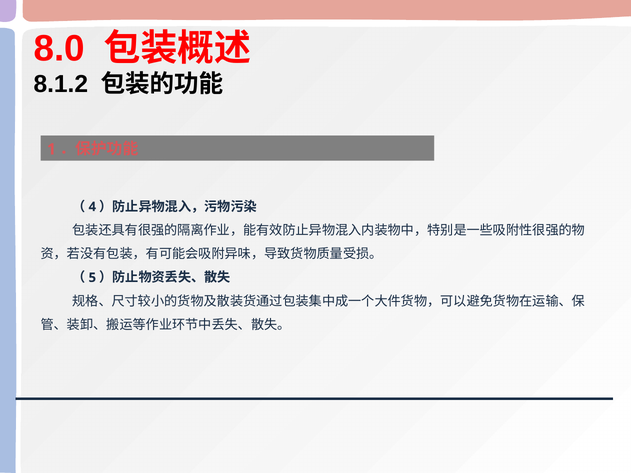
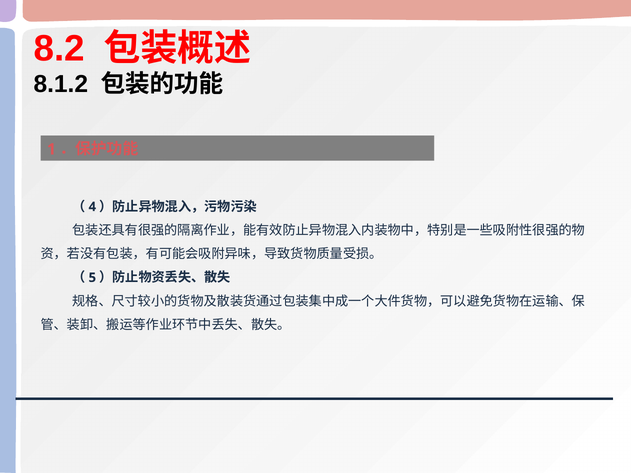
8.0: 8.0 -> 8.2
